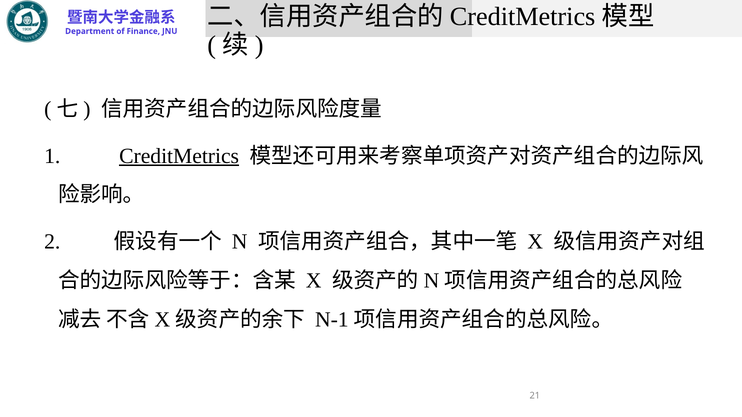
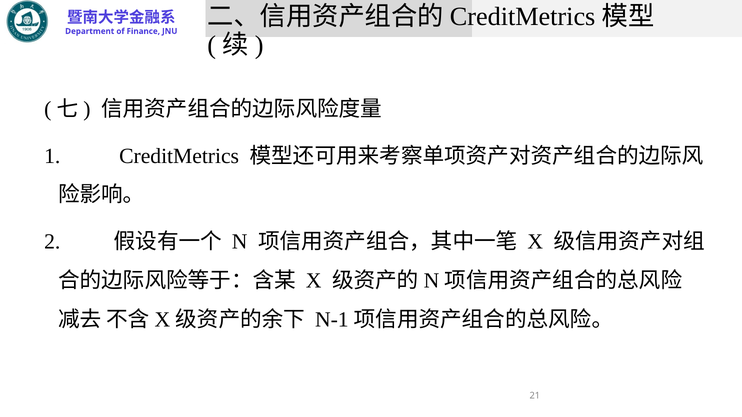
CreditMetrics at (179, 156) underline: present -> none
